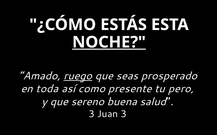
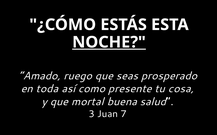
ruego underline: present -> none
pero: pero -> cosa
sereno: sereno -> mortal
Juan 3: 3 -> 7
